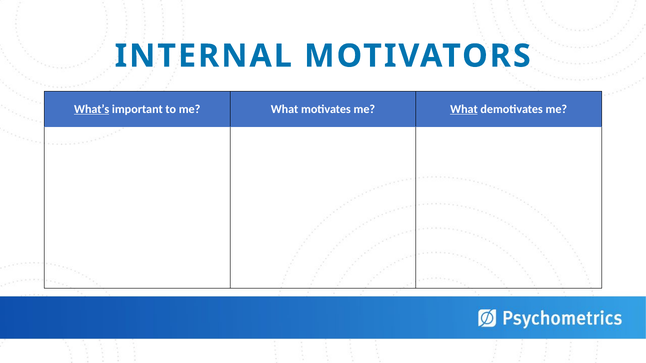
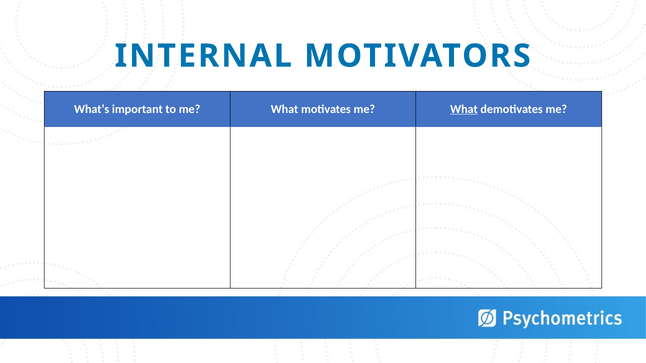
What’s underline: present -> none
